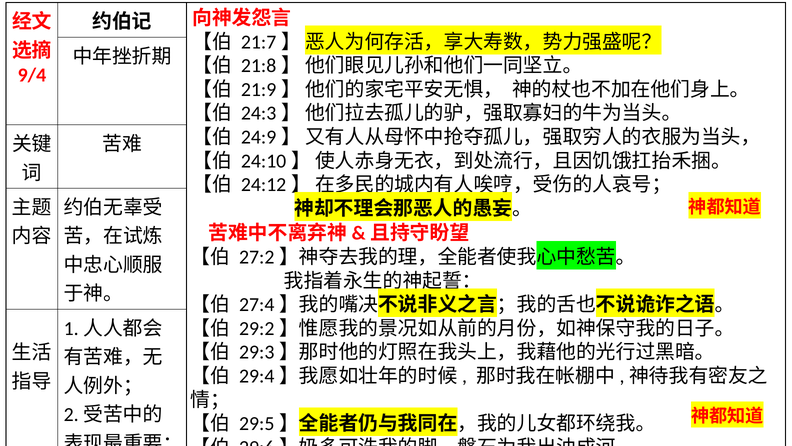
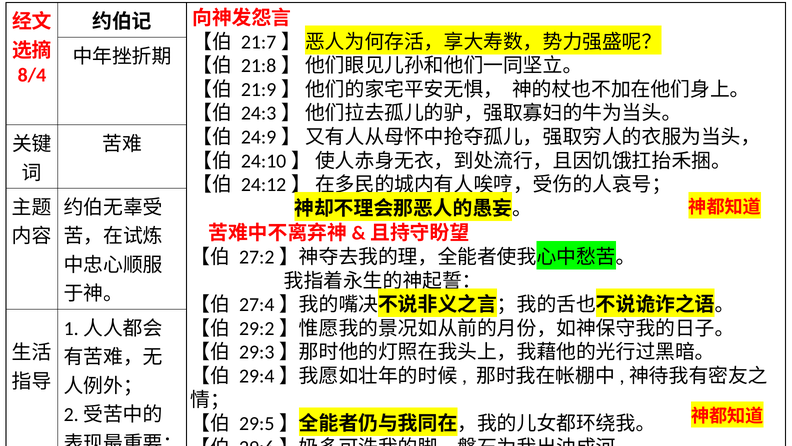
9/4: 9/4 -> 8/4
